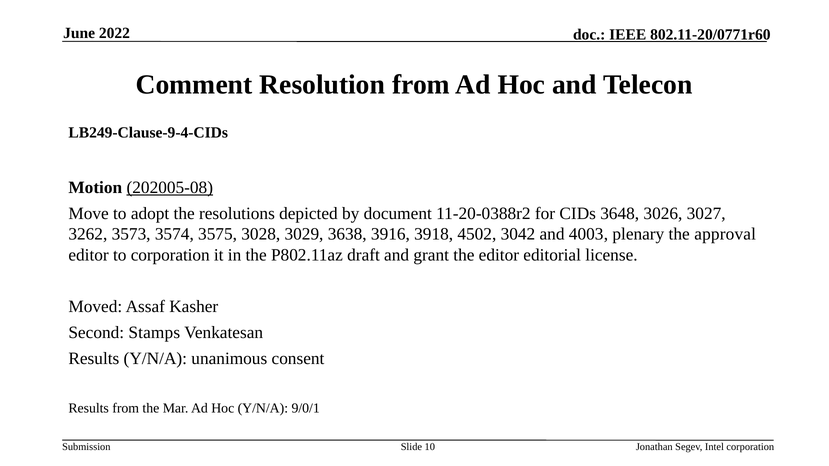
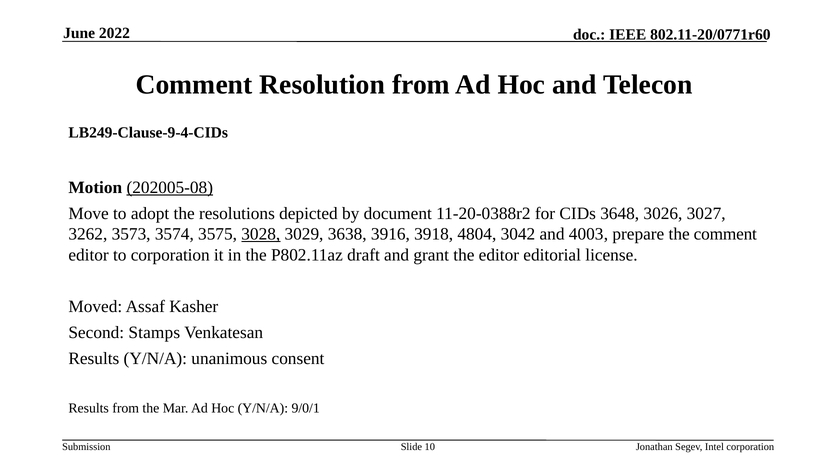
3028 underline: none -> present
4502: 4502 -> 4804
plenary: plenary -> prepare
the approval: approval -> comment
